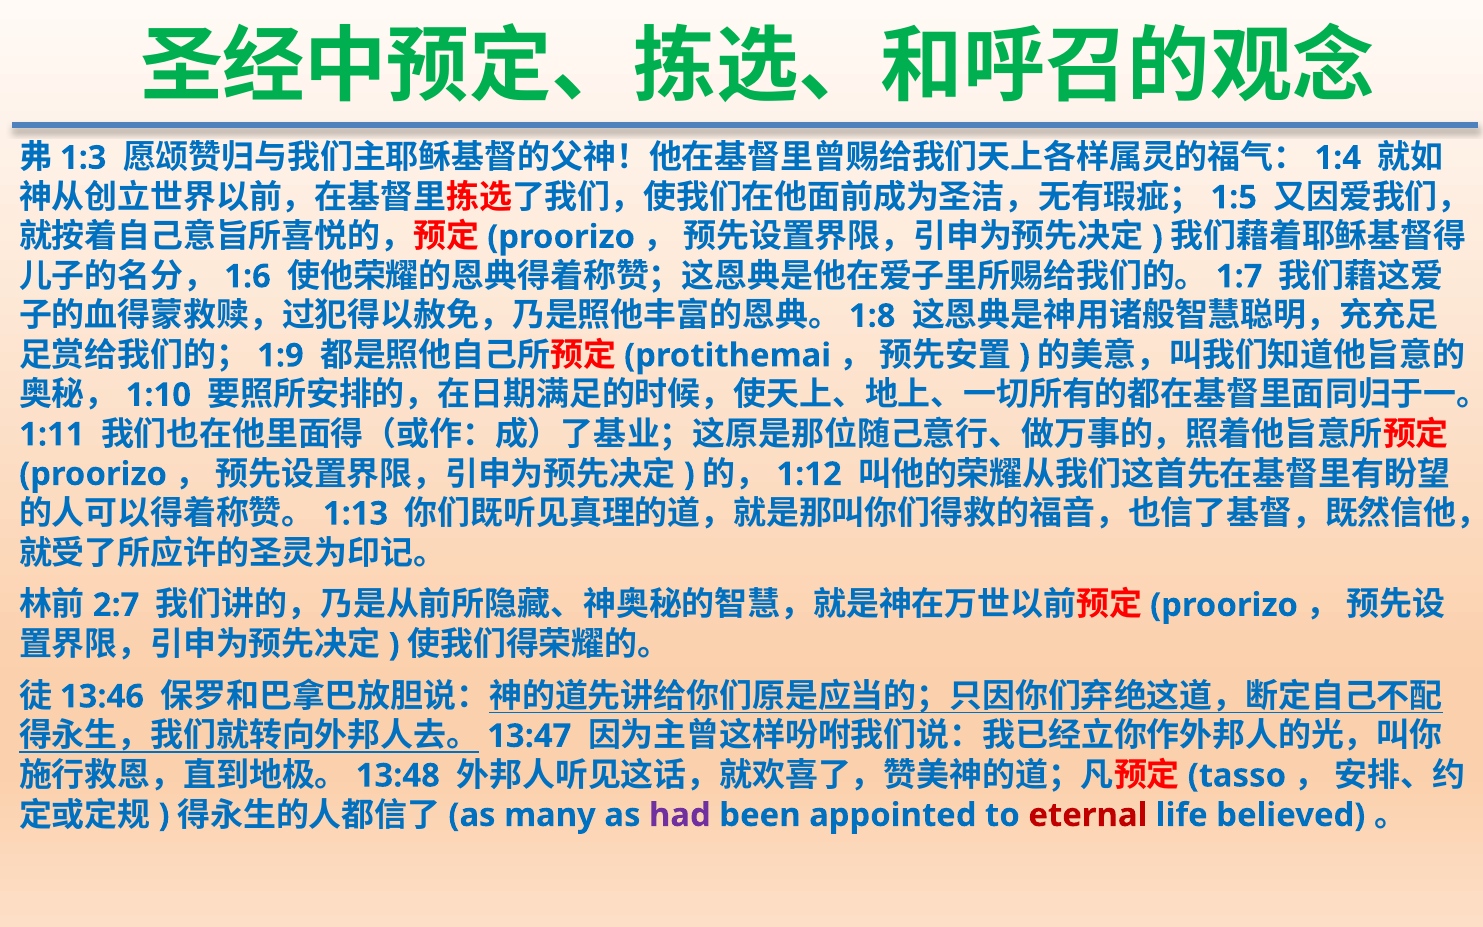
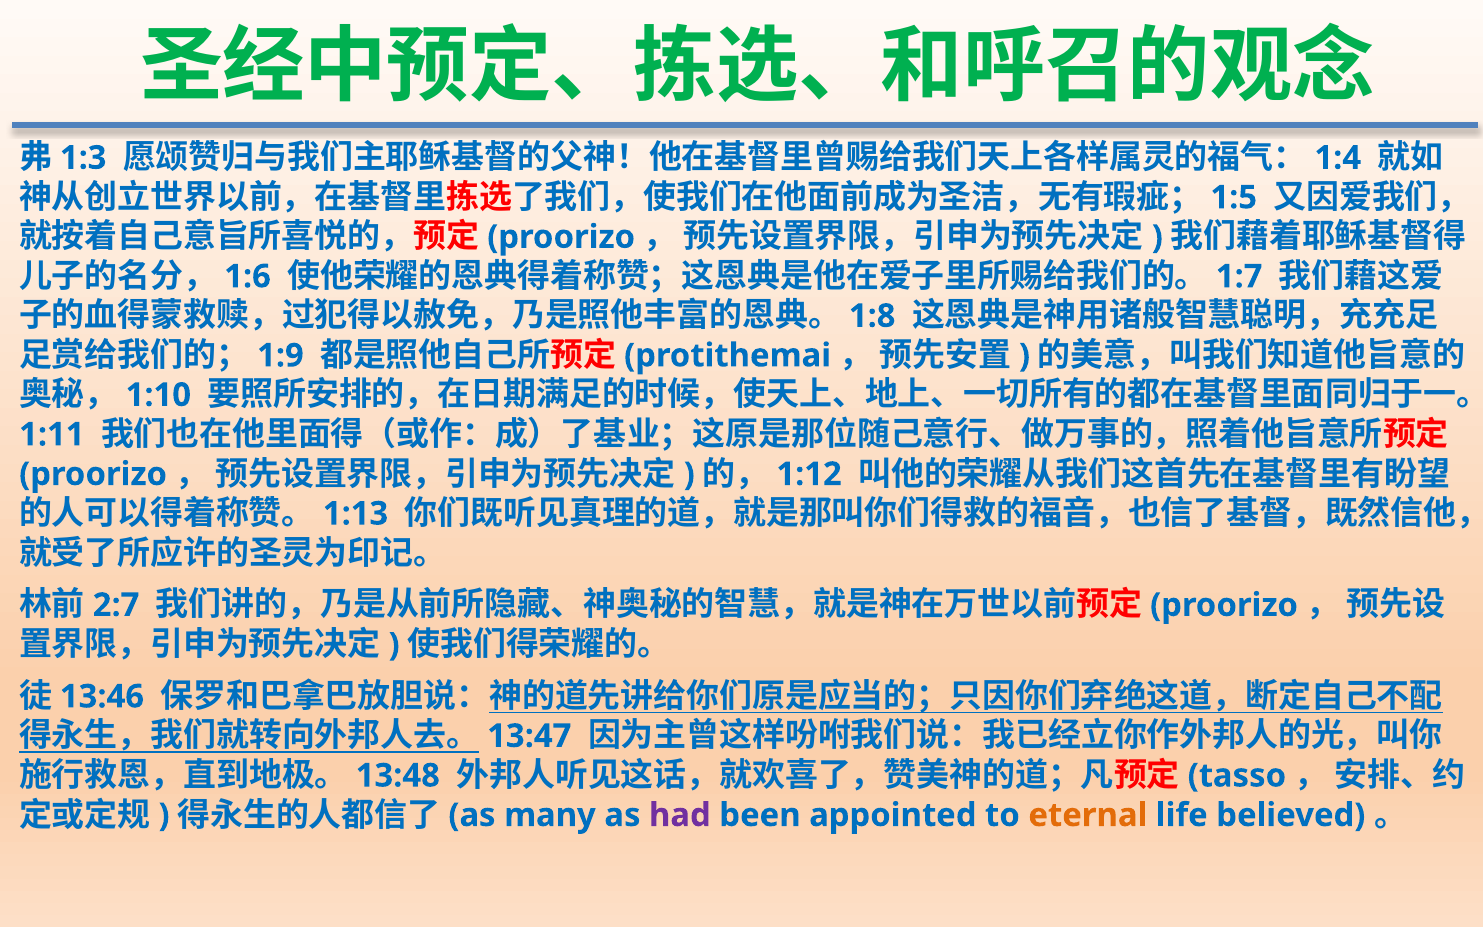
eternal colour: red -> orange
